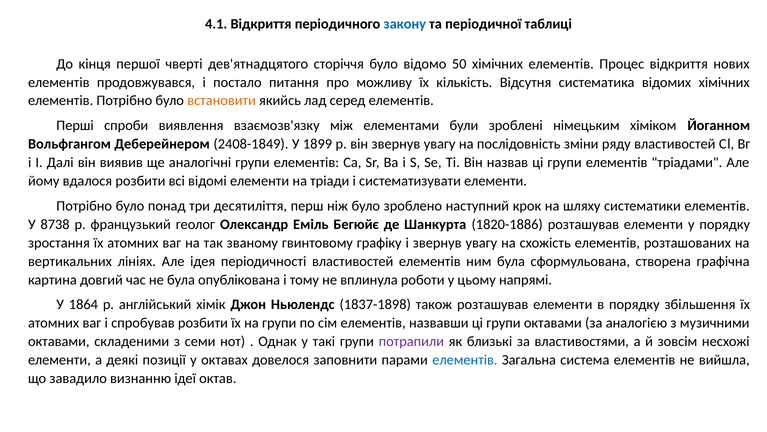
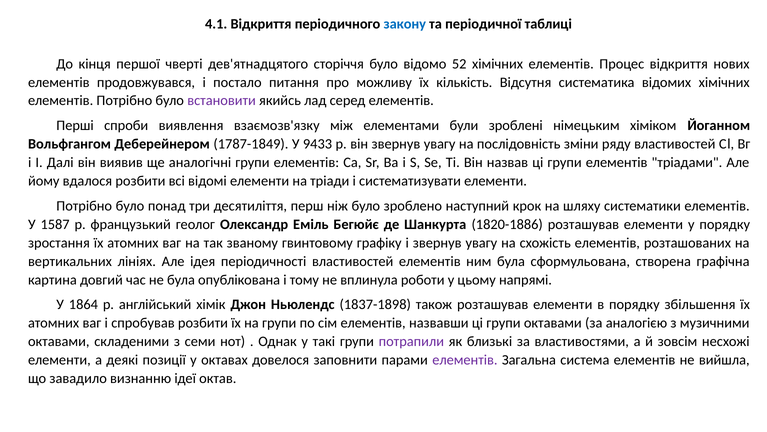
50: 50 -> 52
встановити colour: orange -> purple
2408-1849: 2408-1849 -> 1787-1849
1899: 1899 -> 9433
8738: 8738 -> 1587
елементів at (465, 360) colour: blue -> purple
